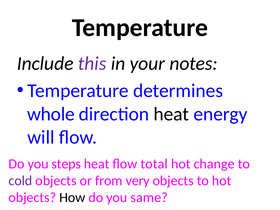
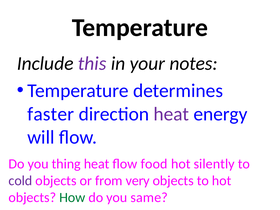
whole: whole -> faster
heat at (171, 114) colour: black -> purple
steps: steps -> thing
total: total -> food
change: change -> silently
How colour: black -> green
